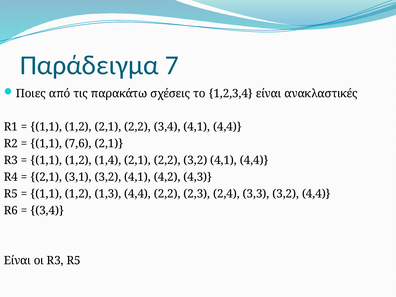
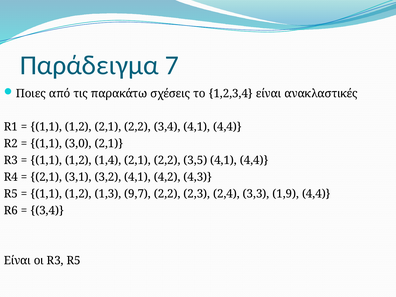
7,6: 7,6 -> 3,0
2,2 3,2: 3,2 -> 3,5
1,3 4,4: 4,4 -> 9,7
3,3 3,2: 3,2 -> 1,9
